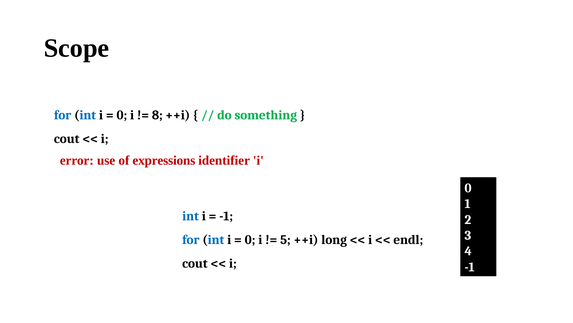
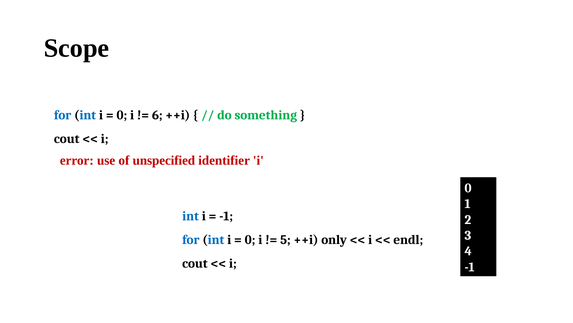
8: 8 -> 6
expressions: expressions -> unspecified
long: long -> only
